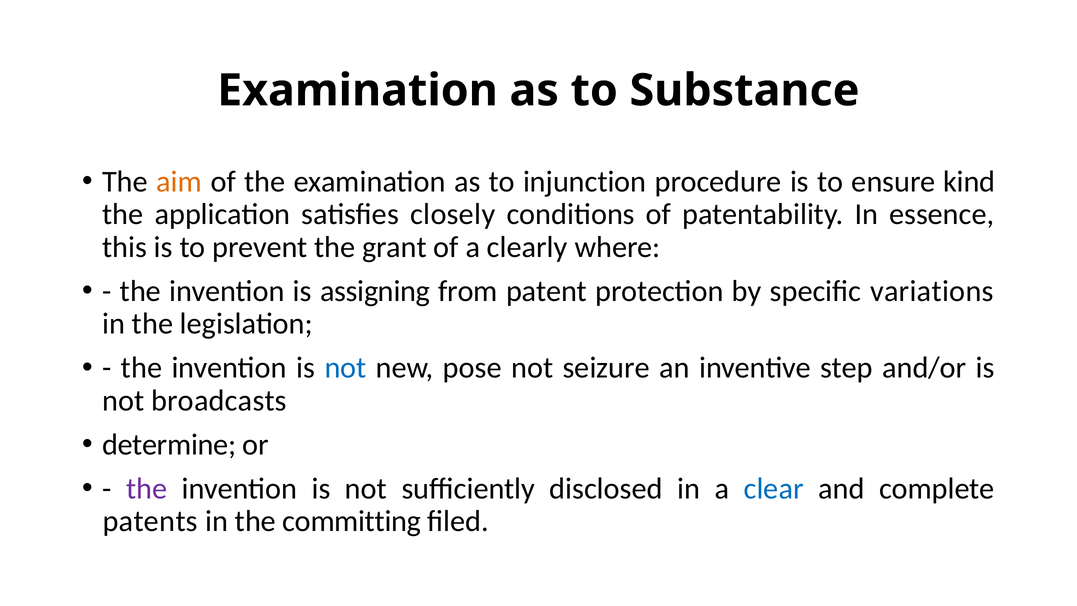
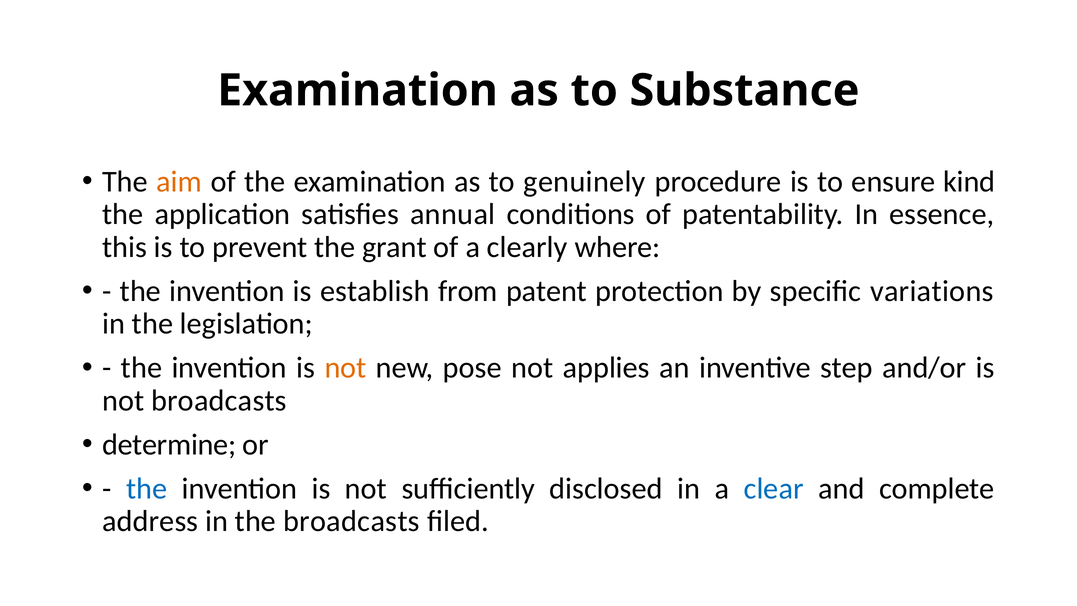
injunction: injunction -> genuinely
closely: closely -> annual
assigning: assigning -> establish
not at (346, 368) colour: blue -> orange
seizure: seizure -> applies
the at (147, 488) colour: purple -> blue
patents: patents -> address
the committing: committing -> broadcasts
